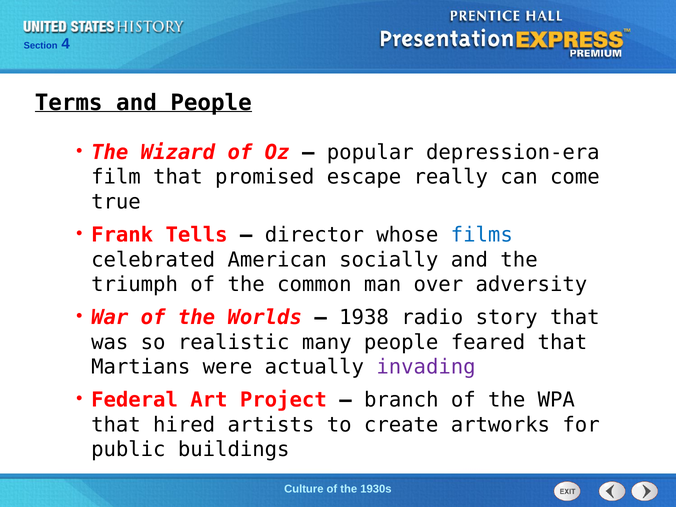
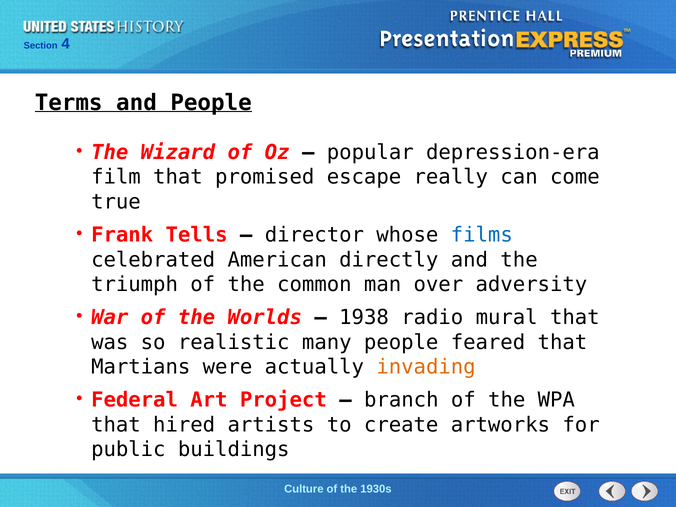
socially: socially -> directly
story: story -> mural
invading colour: purple -> orange
